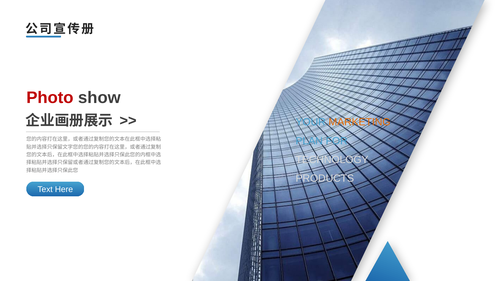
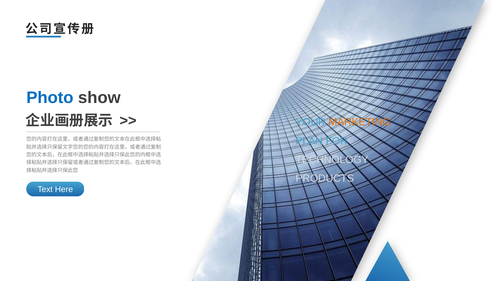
Photo colour: red -> blue
